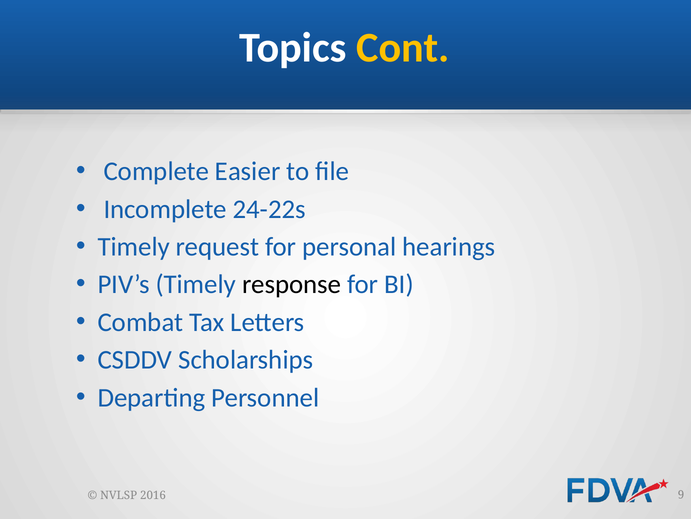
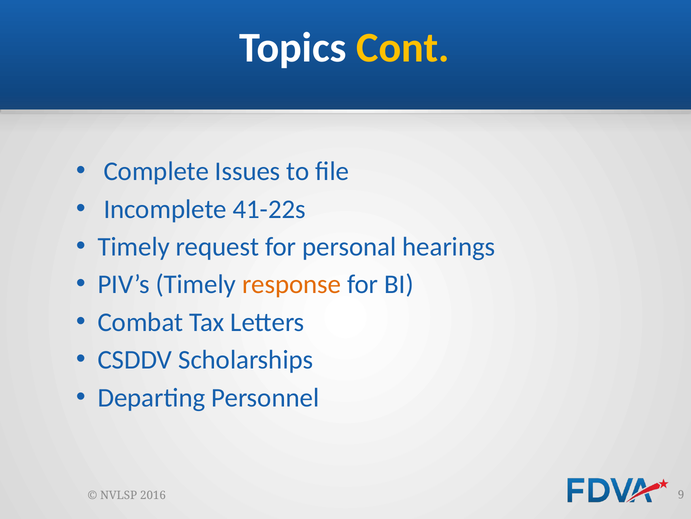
Easier: Easier -> Issues
24-22s: 24-22s -> 41-22s
response colour: black -> orange
